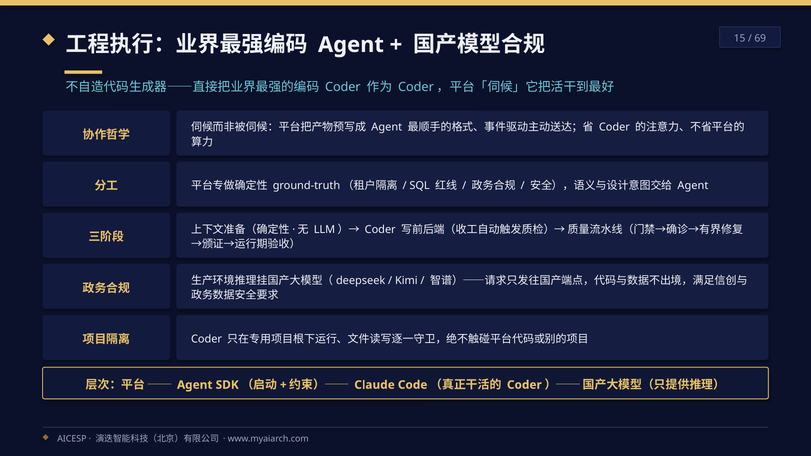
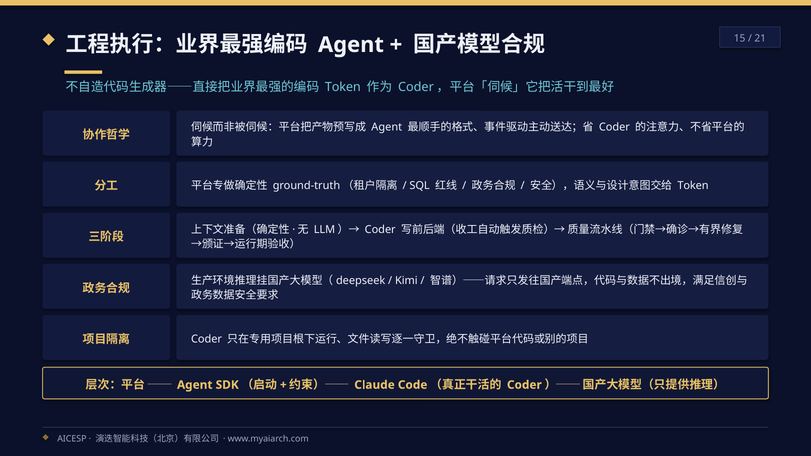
69: 69 -> 21
Coder at (343, 87): Coder -> Token
Agent at (693, 186): Agent -> Token
